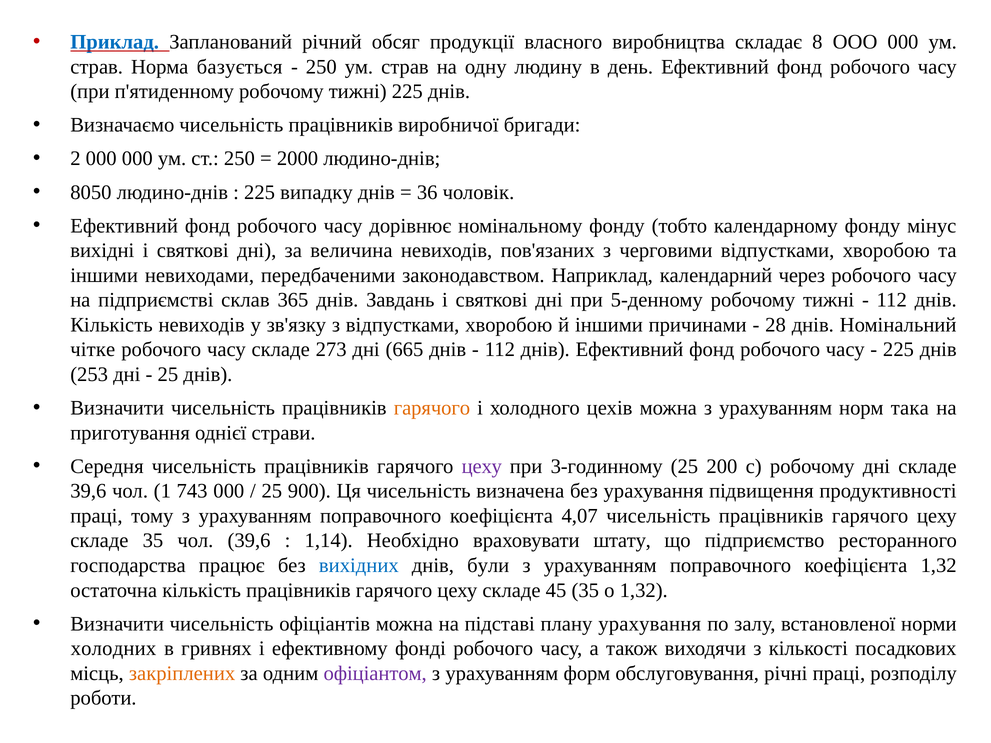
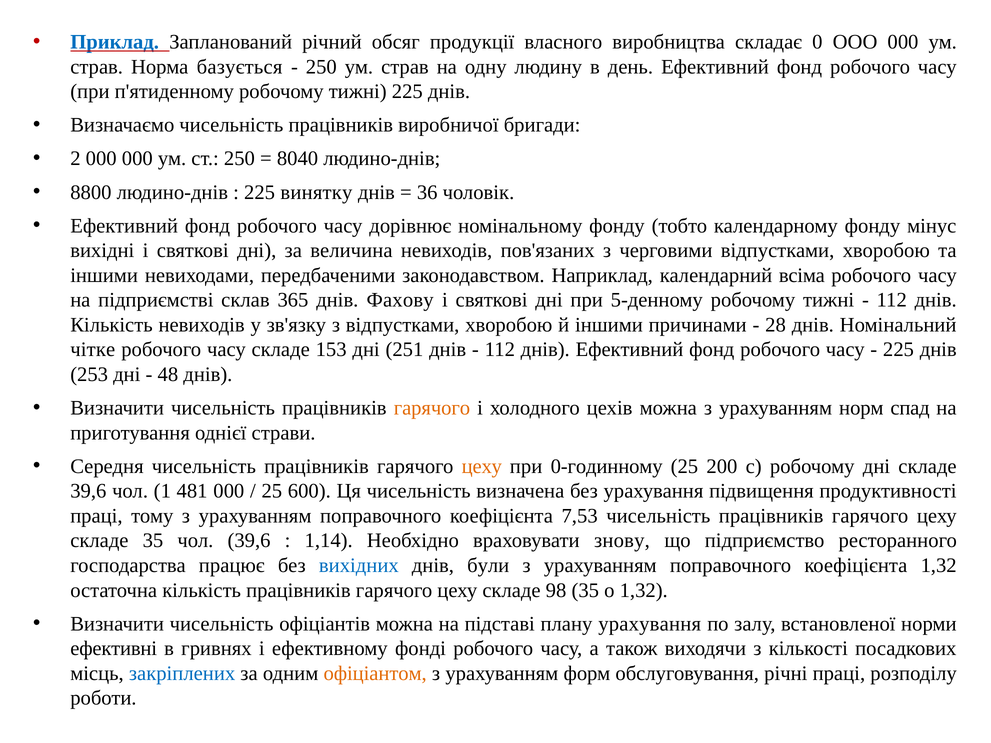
8: 8 -> 0
2000: 2000 -> 8040
8050: 8050 -> 8800
випадку: випадку -> винятку
через: через -> всіма
Завдань: Завдань -> Фахову
273: 273 -> 153
665: 665 -> 251
25 at (168, 375): 25 -> 48
така: така -> спад
цеху at (482, 467) colour: purple -> orange
3-годинному: 3-годинному -> 0-годинному
743: 743 -> 481
900: 900 -> 600
4,07: 4,07 -> 7,53
штату: штату -> знову
45: 45 -> 98
холодних: холодних -> ефективні
закріплених colour: orange -> blue
офіціантом colour: purple -> orange
